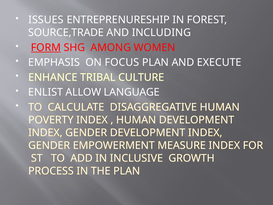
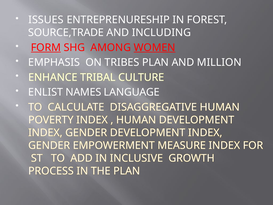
WOMEN underline: none -> present
FOCUS: FOCUS -> TRIBES
EXECUTE: EXECUTE -> MILLION
ALLOW: ALLOW -> NAMES
